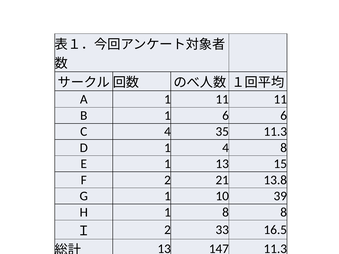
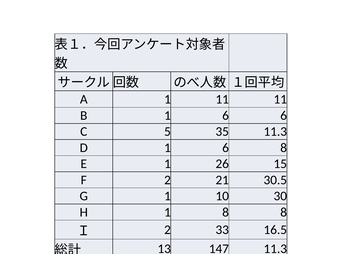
C 4: 4 -> 5
D 1 4: 4 -> 6
1 13: 13 -> 26
13.8: 13.8 -> 30.5
39: 39 -> 30
